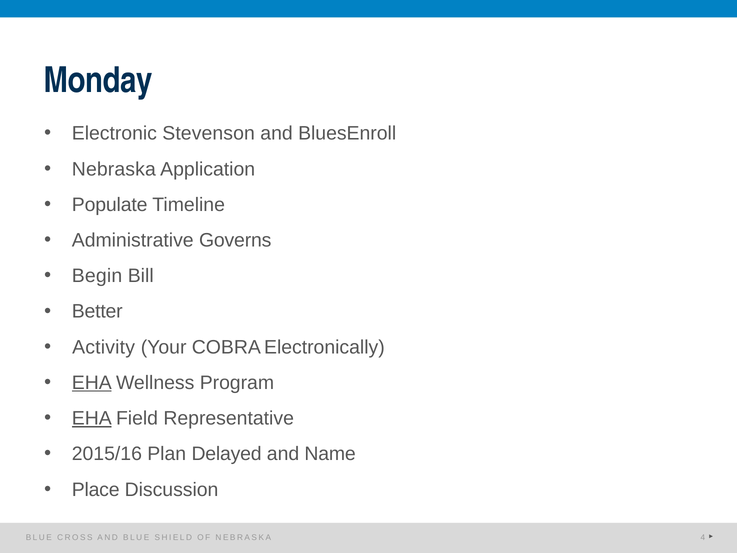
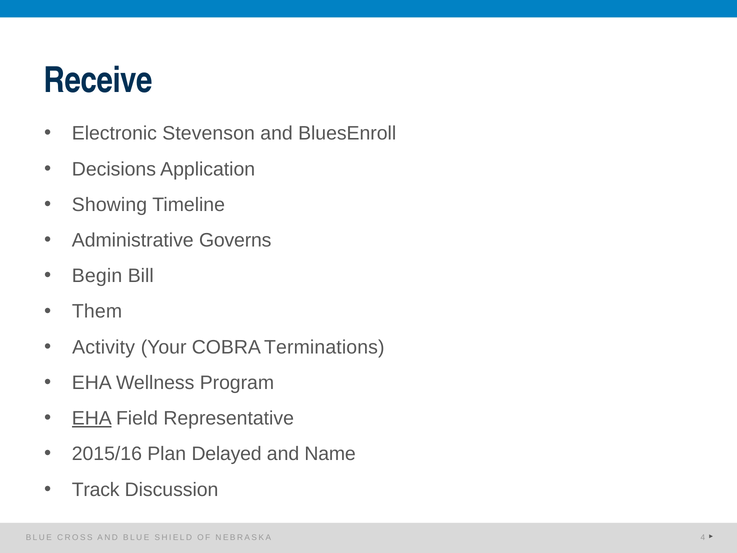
Monday: Monday -> Receive
Nebraska at (114, 169): Nebraska -> Decisions
Populate: Populate -> Showing
Better: Better -> Them
Electronically: Electronically -> Terminations
EHA at (92, 383) underline: present -> none
Place: Place -> Track
